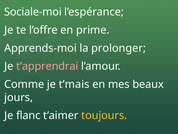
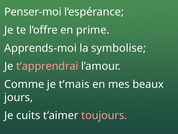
Sociale-moi: Sociale-moi -> Penser-moi
prolonger: prolonger -> symbolise
flanc: flanc -> cuits
toujours colour: yellow -> pink
